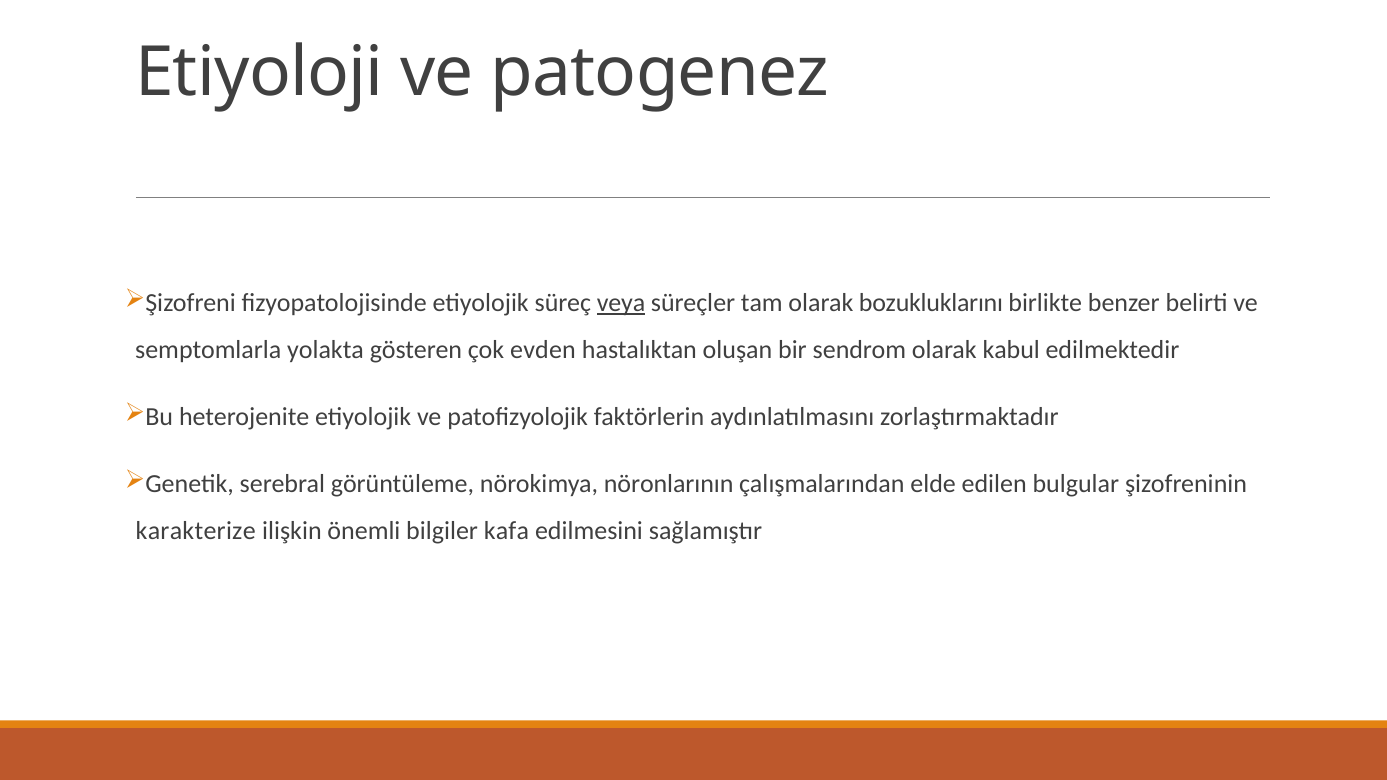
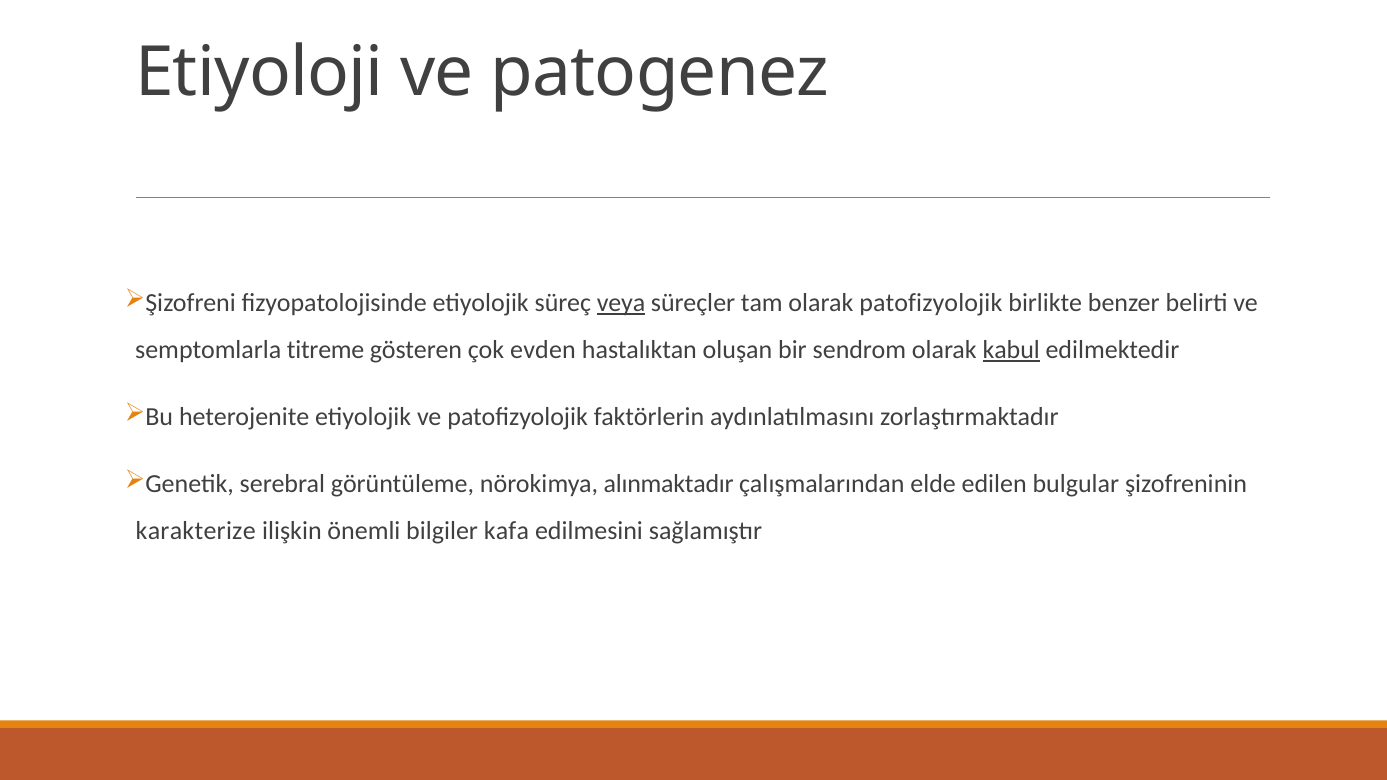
olarak bozukluklarını: bozukluklarını -> patofizyolojik
yolakta: yolakta -> titreme
kabul underline: none -> present
nöronlarının: nöronlarının -> alınmaktadır
